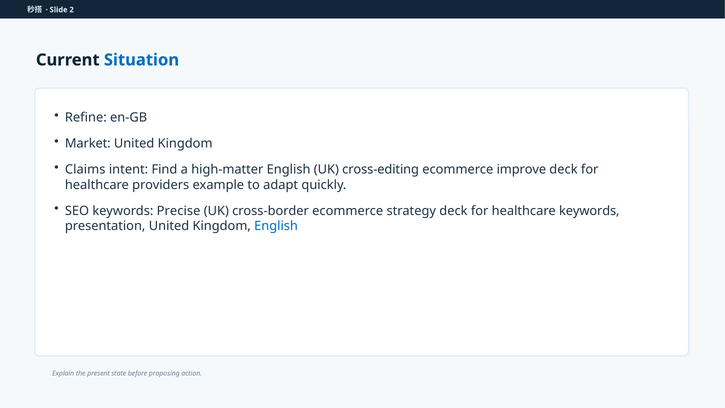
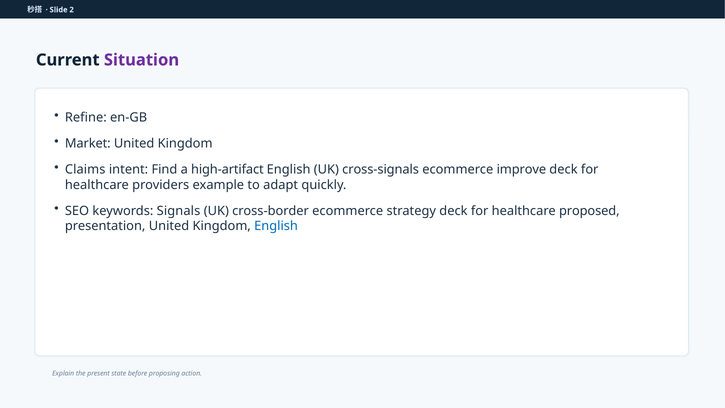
Situation colour: blue -> purple
high-matter: high-matter -> high-artifact
cross-editing: cross-editing -> cross-signals
Precise: Precise -> Signals
healthcare keywords: keywords -> proposed
